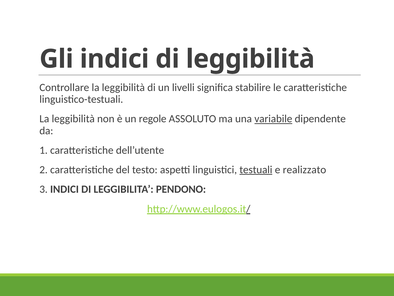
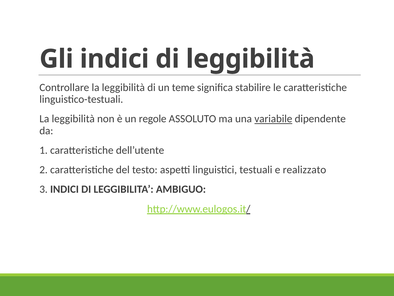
livelli: livelli -> teme
testuali underline: present -> none
PENDONO: PENDONO -> AMBIGUO
